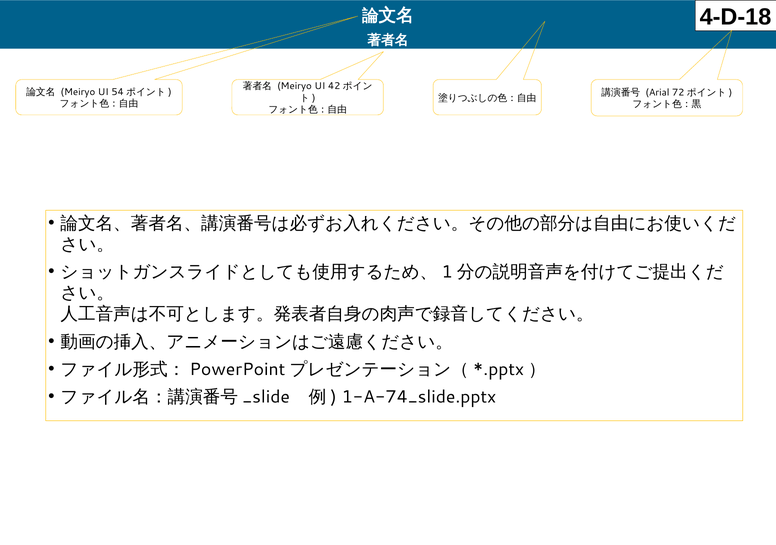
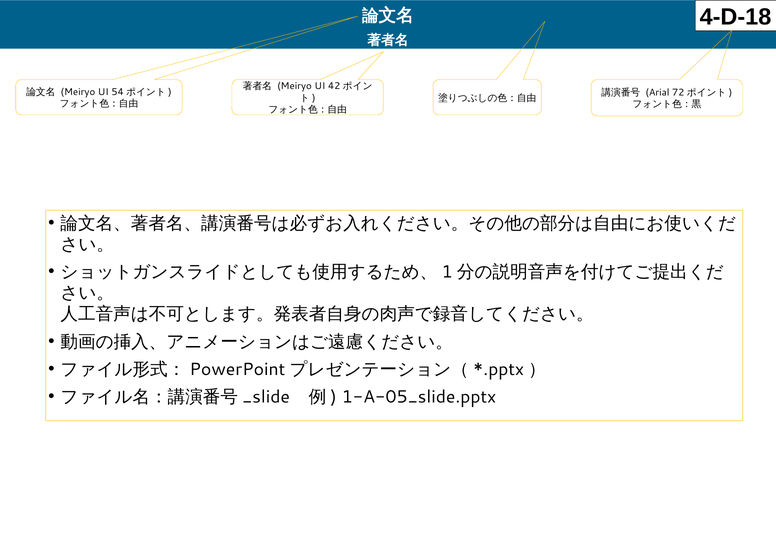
1-A-74_slide.pptx: 1-A-74_slide.pptx -> 1-A-05_slide.pptx
